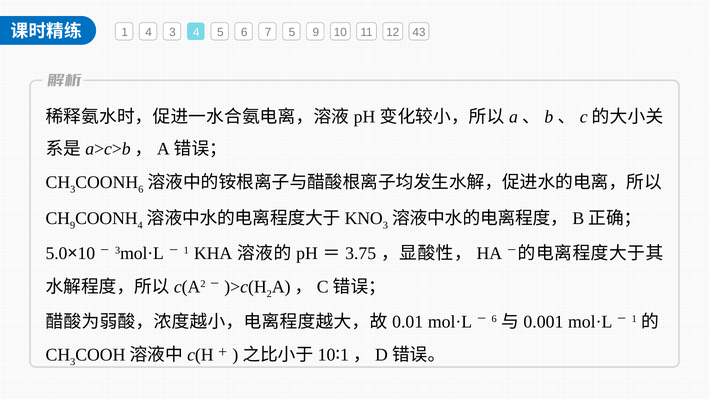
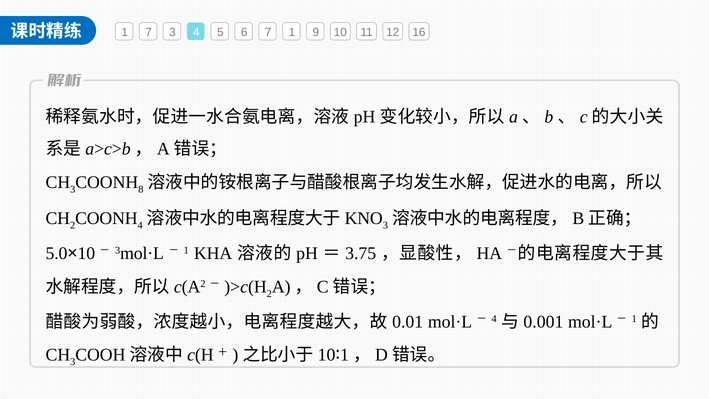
1 4: 4 -> 7
7 5: 5 -> 1
43: 43 -> 16
6 at (141, 189): 6 -> 8
9 at (73, 225): 9 -> 2
6 at (494, 319): 6 -> 4
